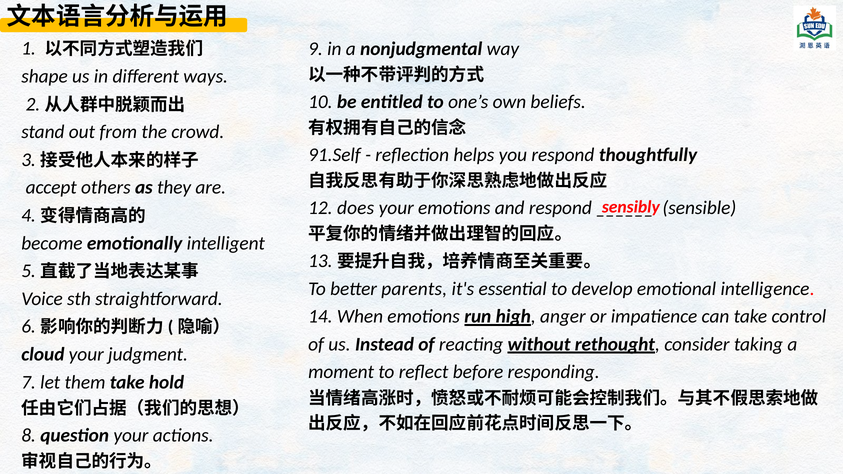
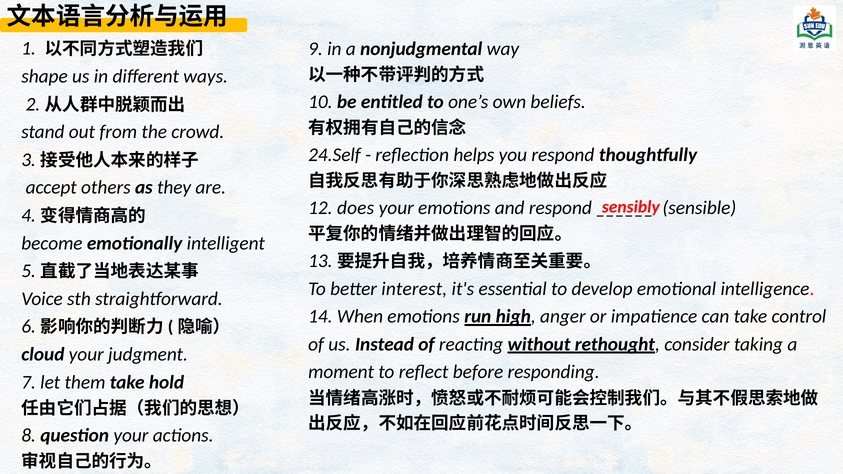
91.Self: 91.Self -> 24.Self
parents: parents -> interest
